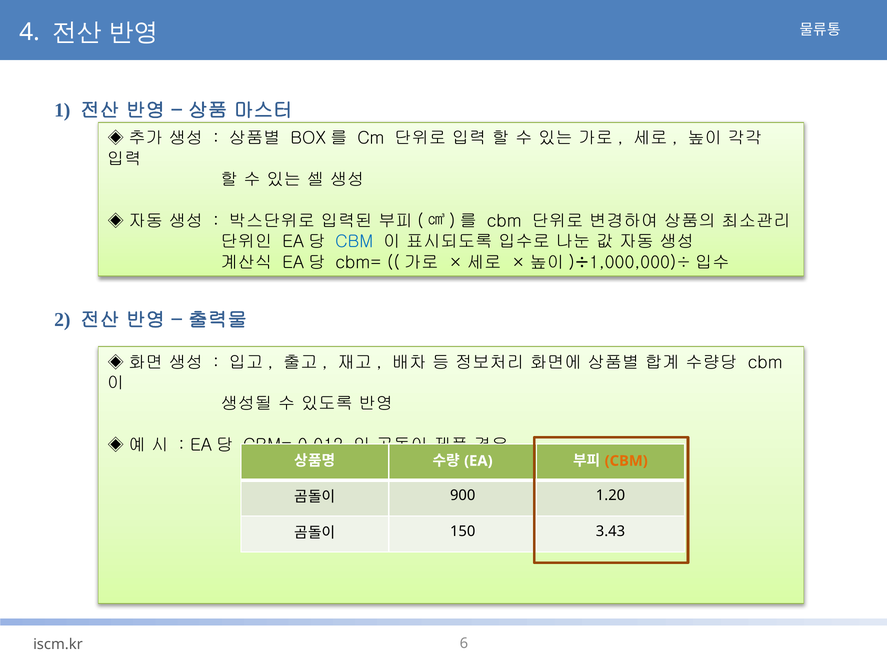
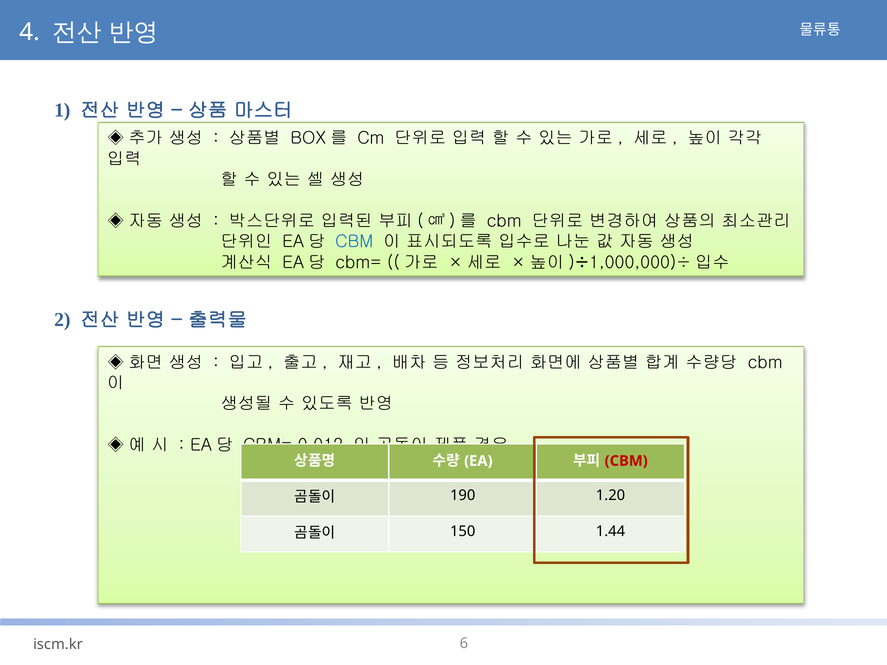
CBM at (626, 461) colour: orange -> red
900: 900 -> 190
3.43: 3.43 -> 1.44
